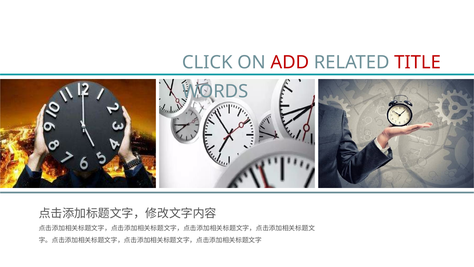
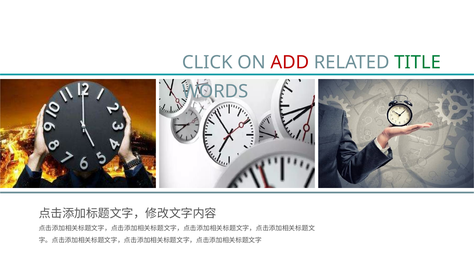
TITLE colour: red -> green
